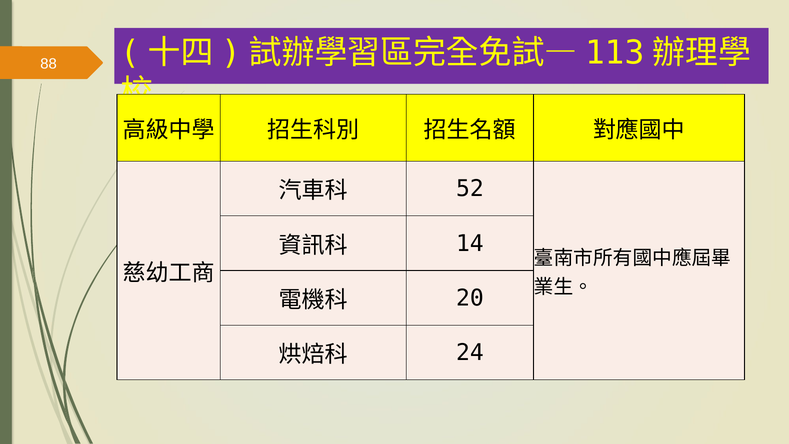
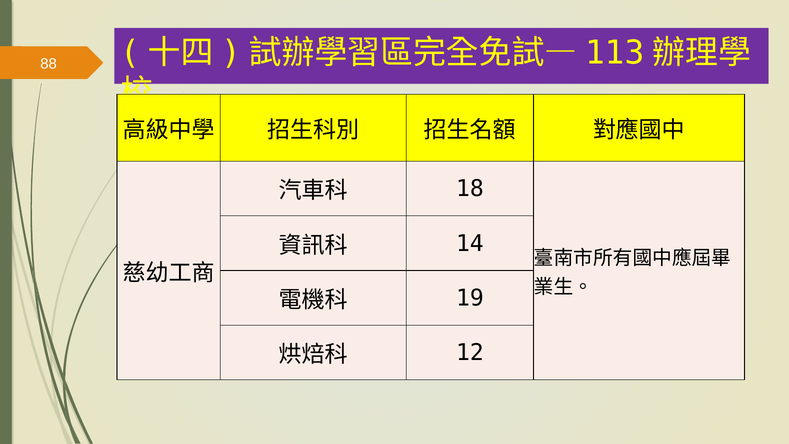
52: 52 -> 18
20: 20 -> 19
24: 24 -> 12
